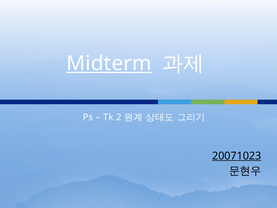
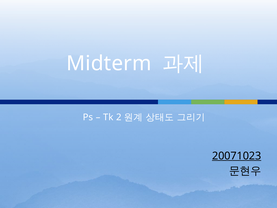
Midterm underline: present -> none
